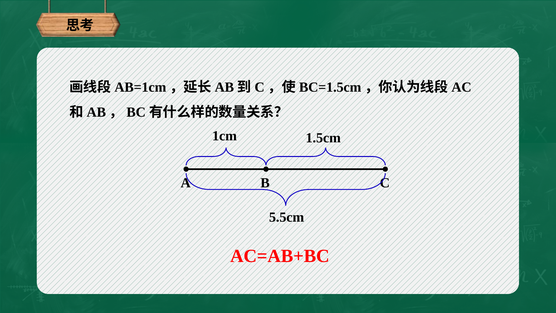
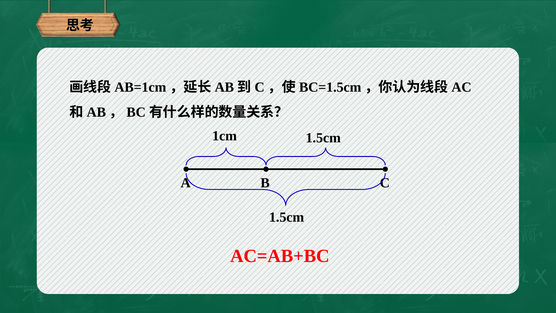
5.5cm at (287, 217): 5.5cm -> 1.5cm
